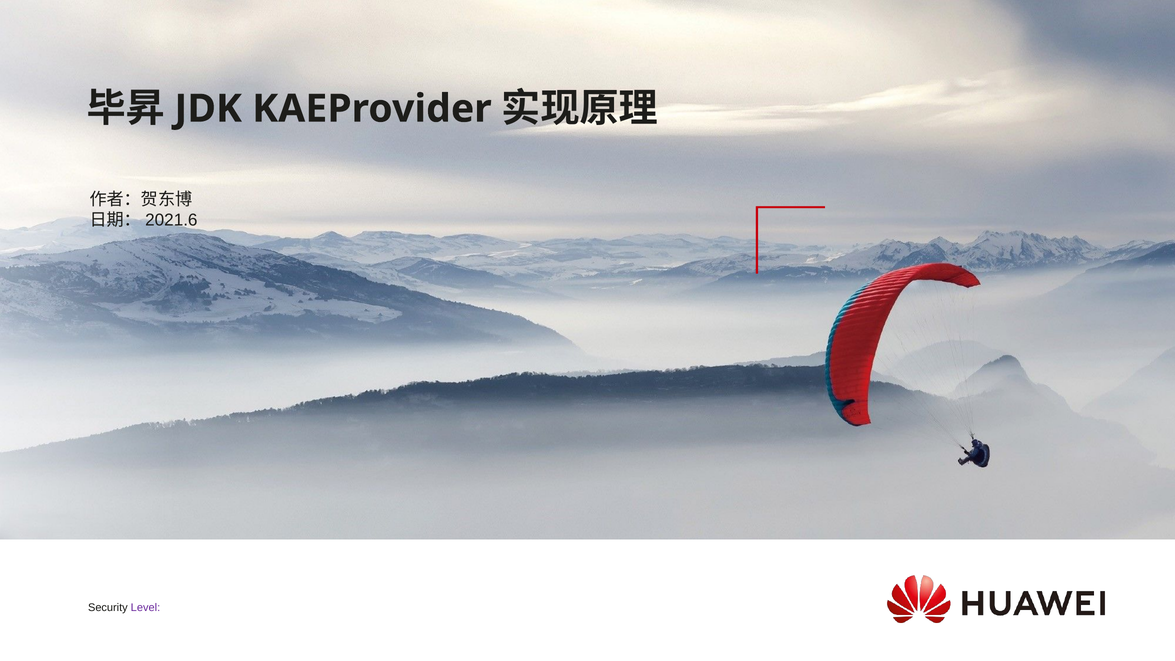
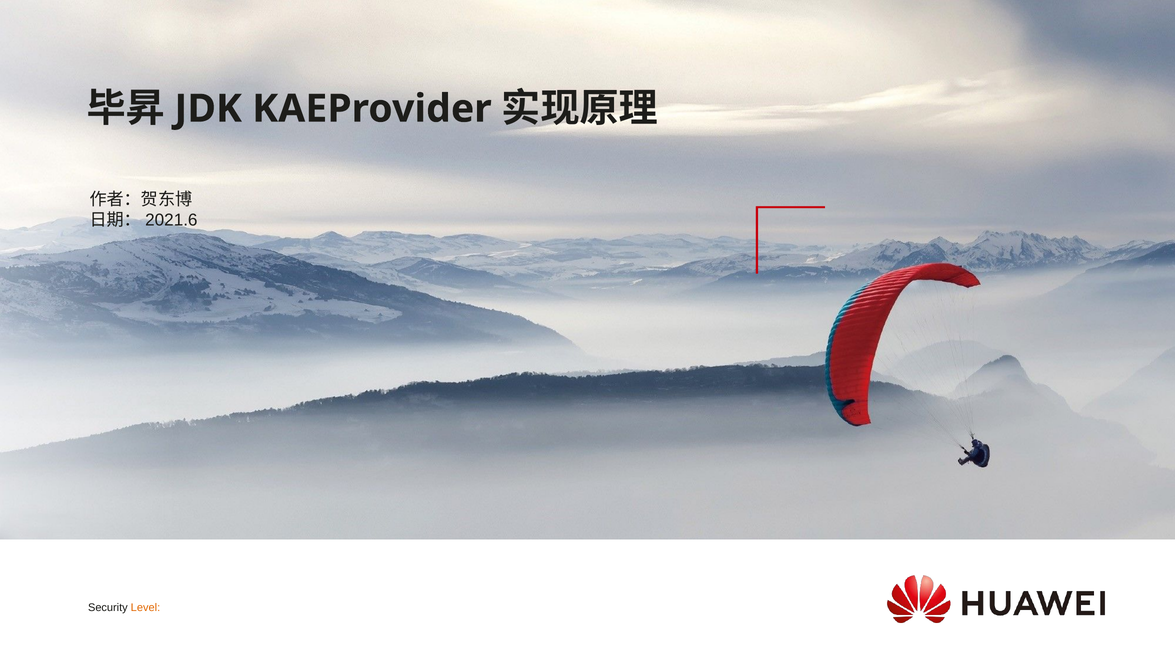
Level colour: purple -> orange
